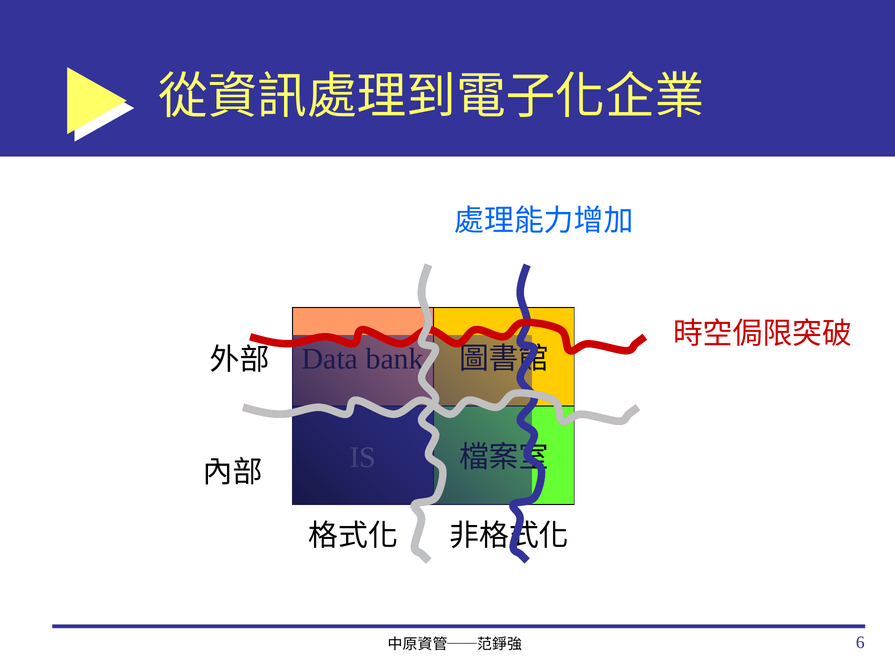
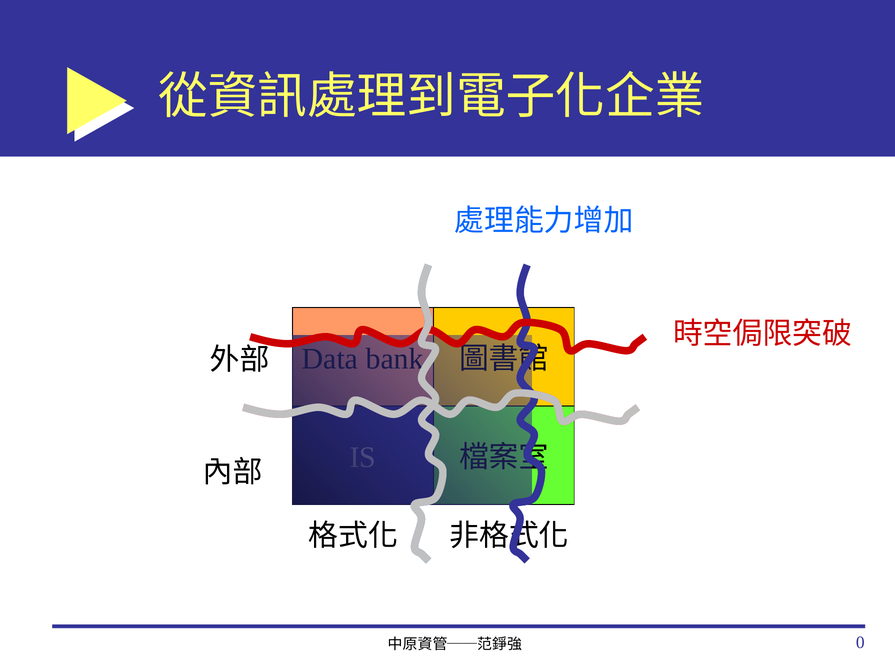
6: 6 -> 0
